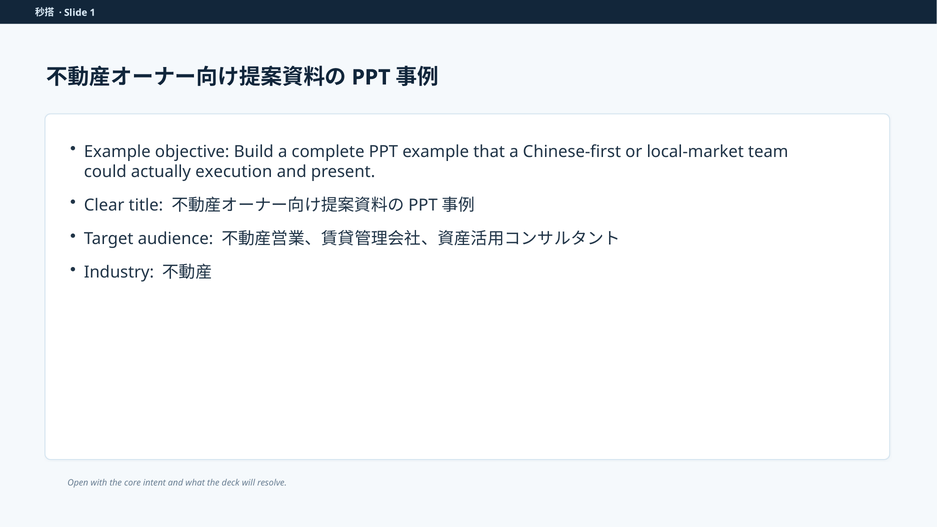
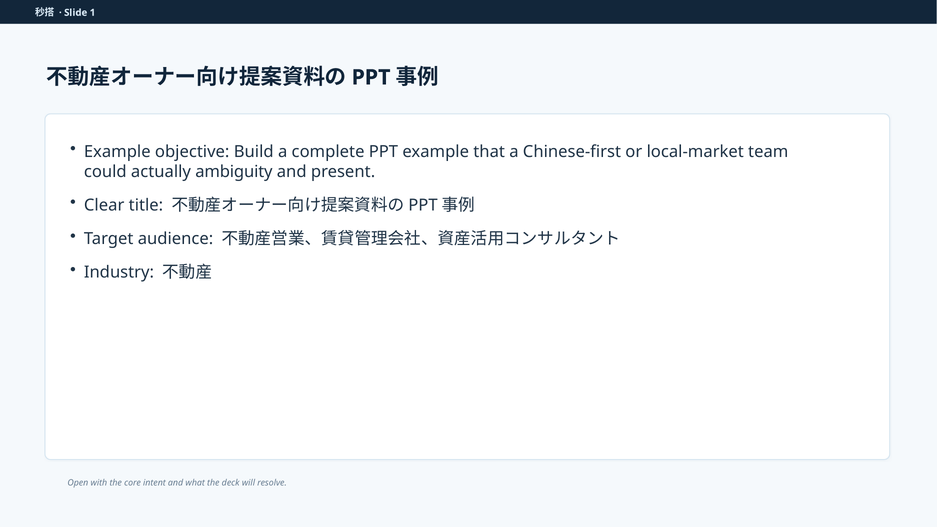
execution: execution -> ambiguity
